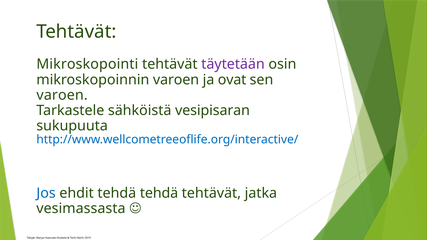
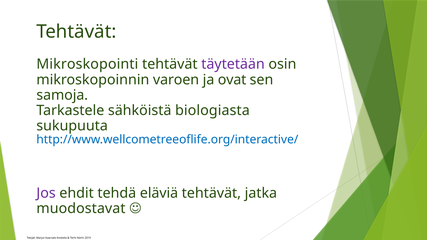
varoen at (62, 95): varoen -> samoja
vesipisaran: vesipisaran -> biologiasta
Jos colour: blue -> purple
tehdä tehdä: tehdä -> eläviä
vesimassasta: vesimassasta -> muodostavat
